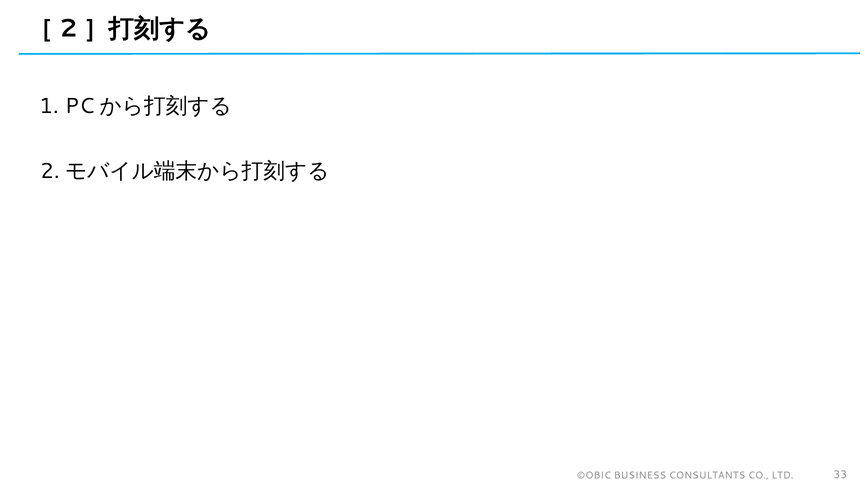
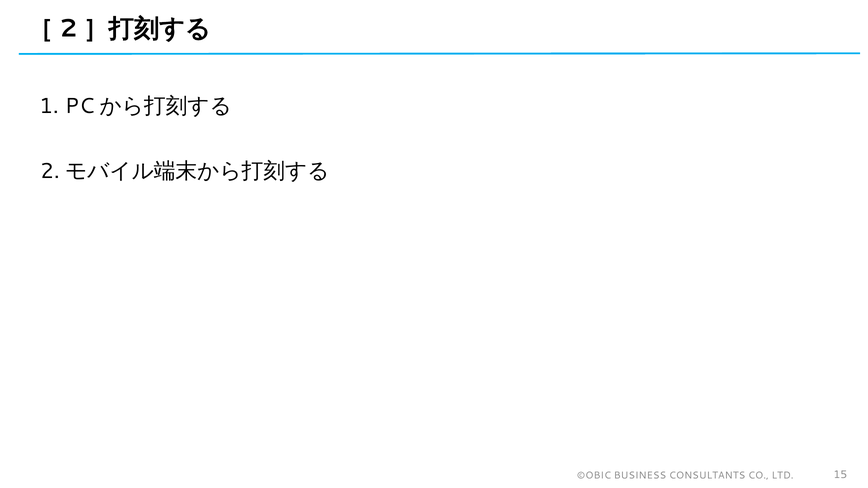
33: 33 -> 15
